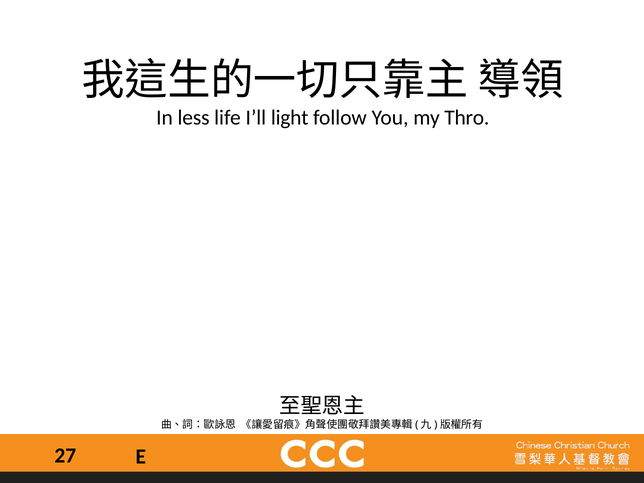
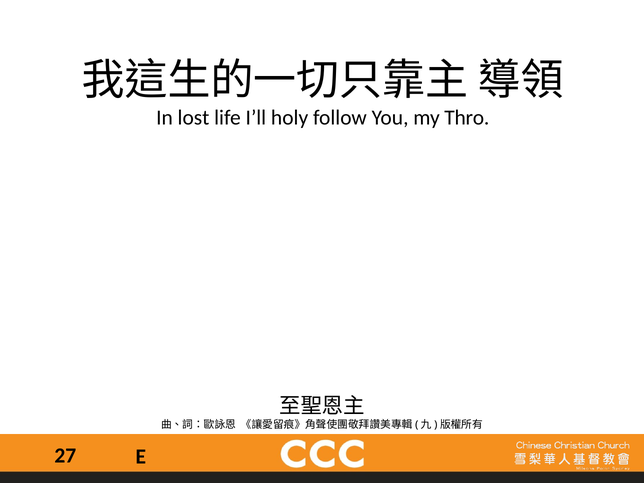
less: less -> lost
light: light -> holy
